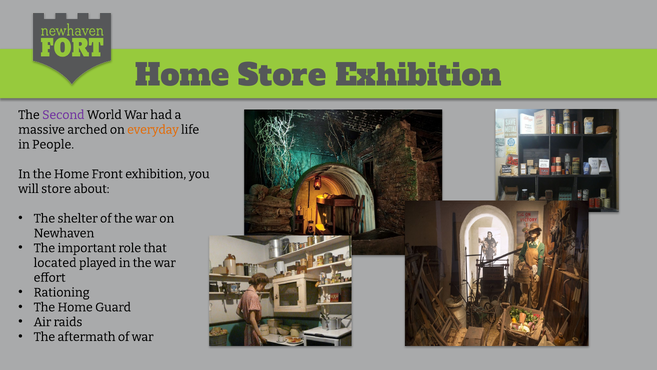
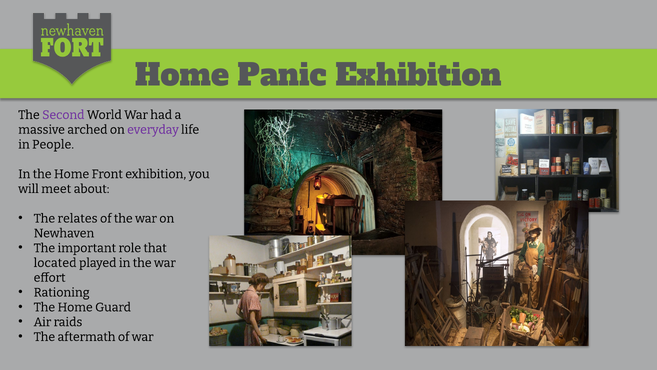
Home Store: Store -> Panic
everyday colour: orange -> purple
will store: store -> meet
shelter: shelter -> relates
